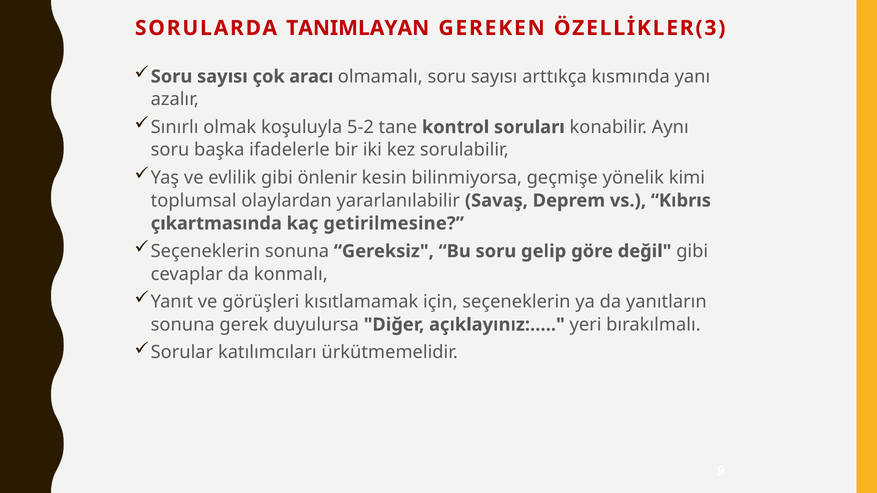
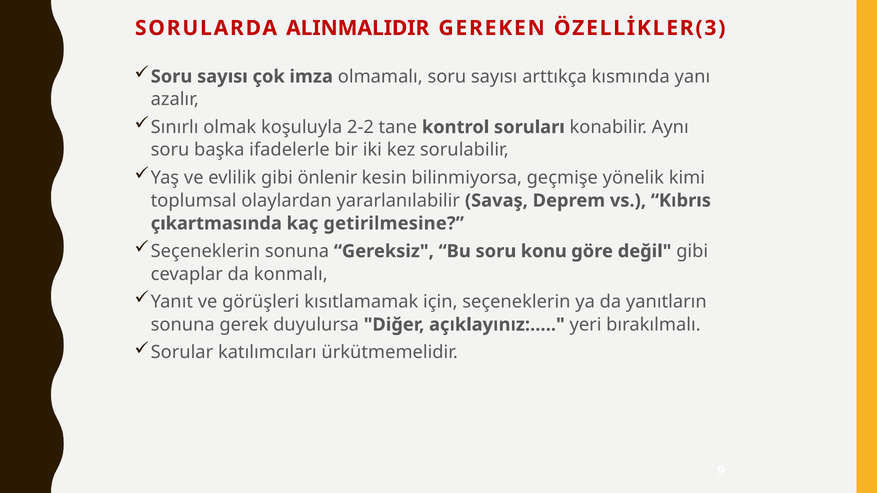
TANIMLAYAN: TANIMLAYAN -> ALINMALIDIR
aracı: aracı -> imza
5-2: 5-2 -> 2-2
gelip: gelip -> konu
